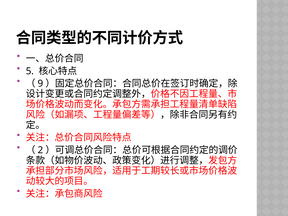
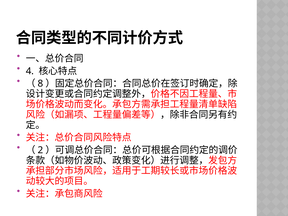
5: 5 -> 4
9: 9 -> 8
